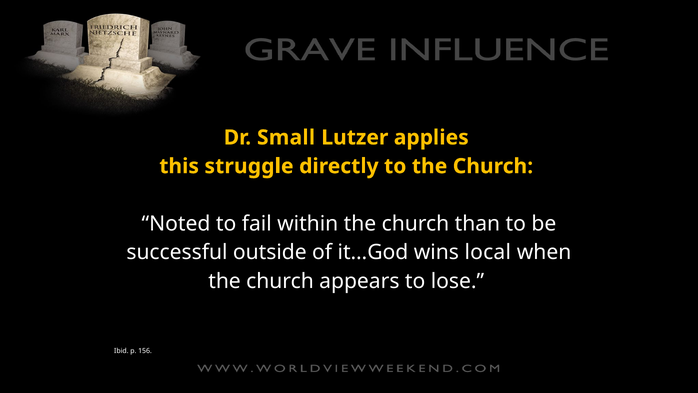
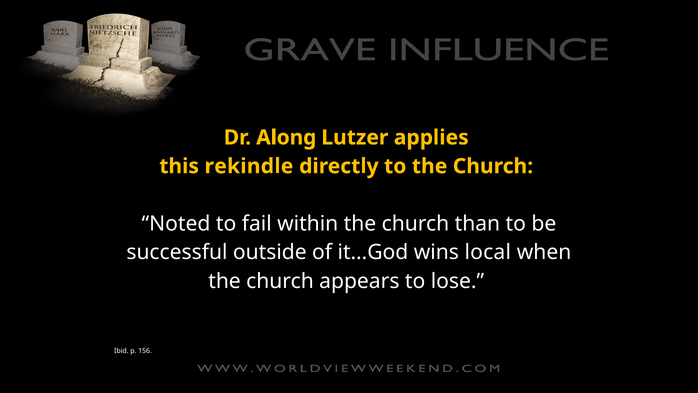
Small: Small -> Along
struggle: struggle -> rekindle
